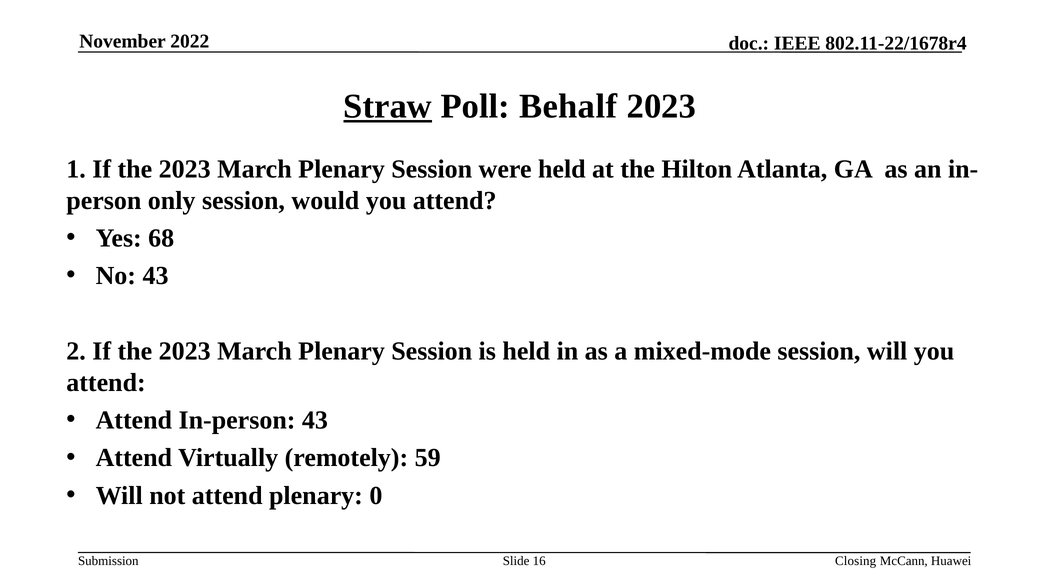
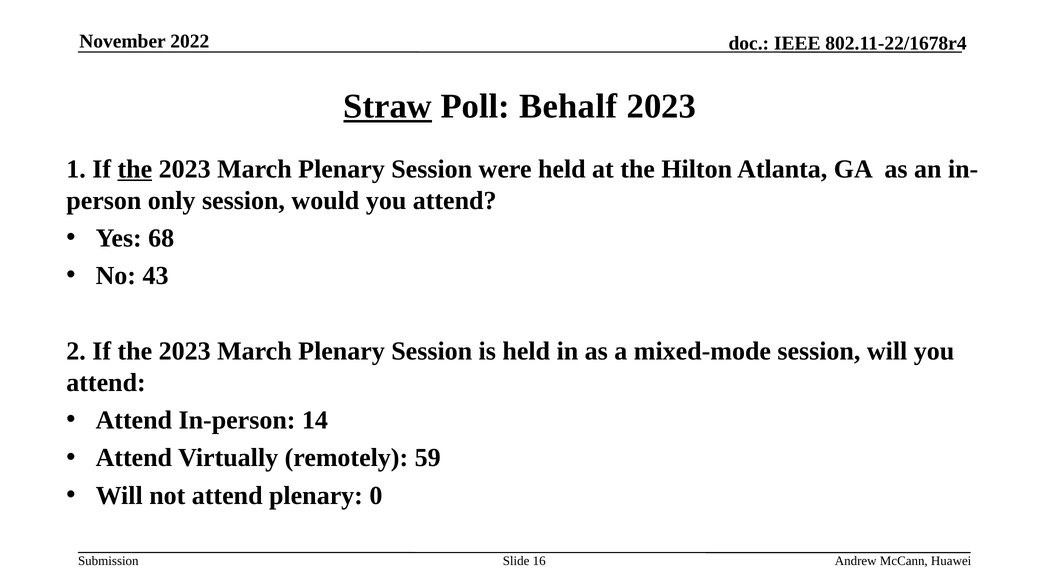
the at (135, 169) underline: none -> present
In-person 43: 43 -> 14
Closing: Closing -> Andrew
